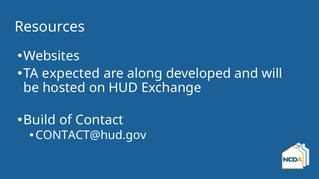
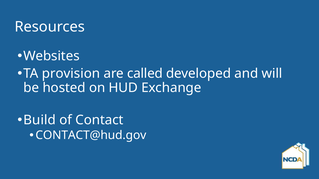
expected: expected -> provision
along: along -> called
